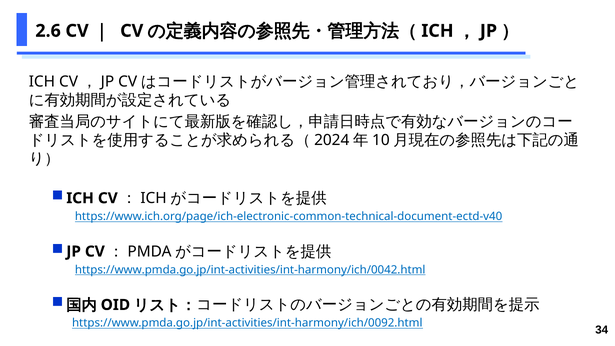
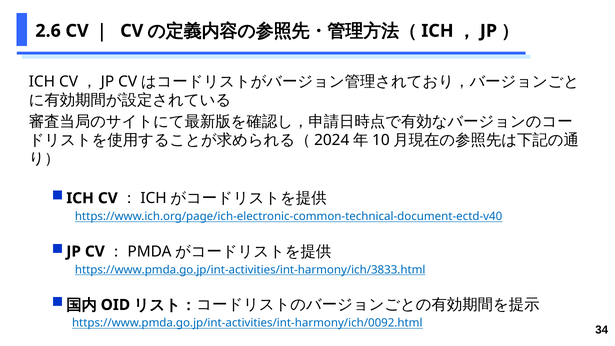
https://www.pmda.go.jp/int-activities/int-harmony/ich/0042.html: https://www.pmda.go.jp/int-activities/int-harmony/ich/0042.html -> https://www.pmda.go.jp/int-activities/int-harmony/ich/3833.html
